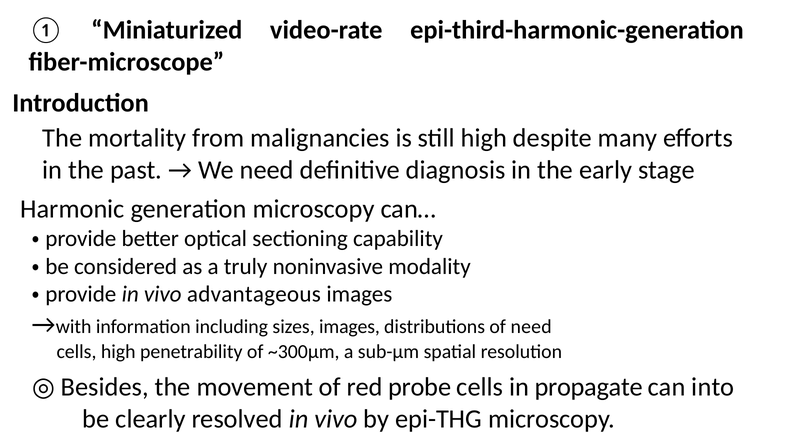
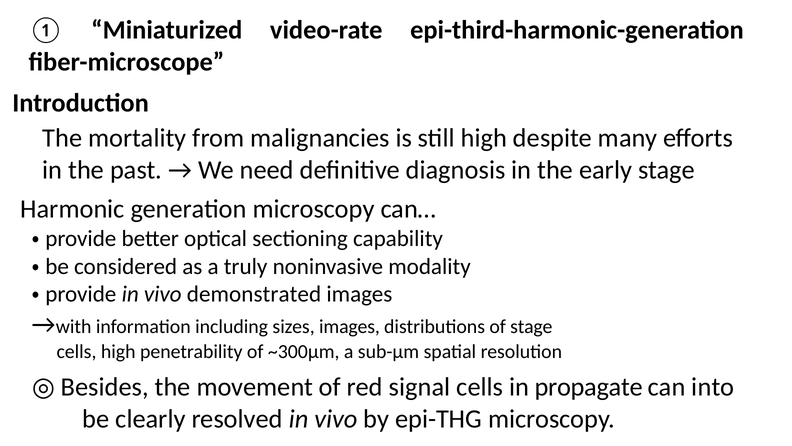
advantageous: advantageous -> demonstrated
of need: need -> stage
probe: probe -> signal
